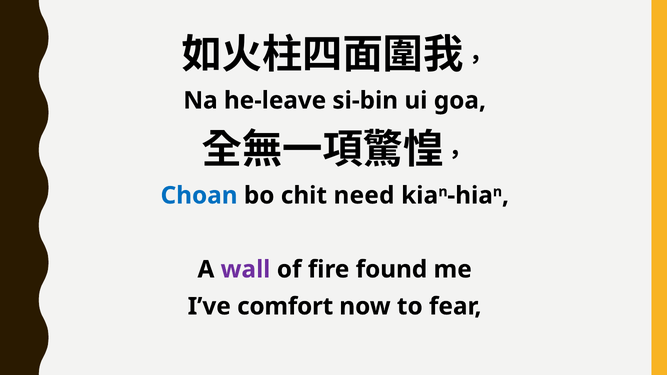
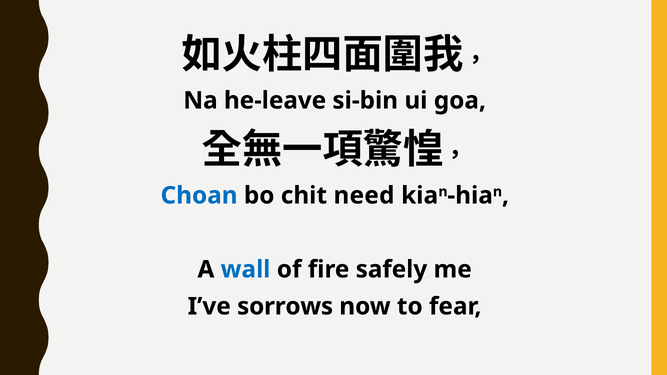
wall colour: purple -> blue
found: found -> safely
comfort: comfort -> sorrows
